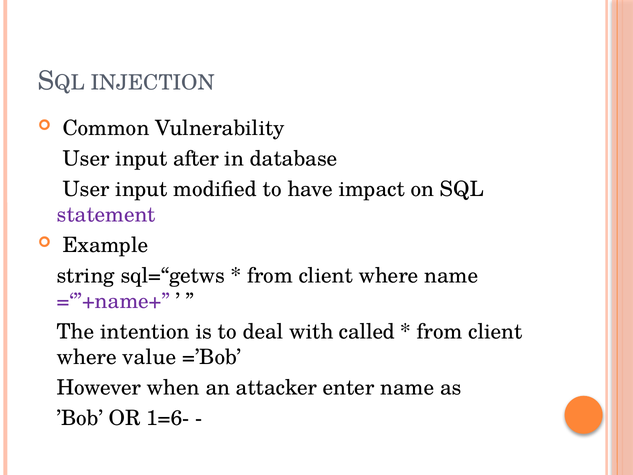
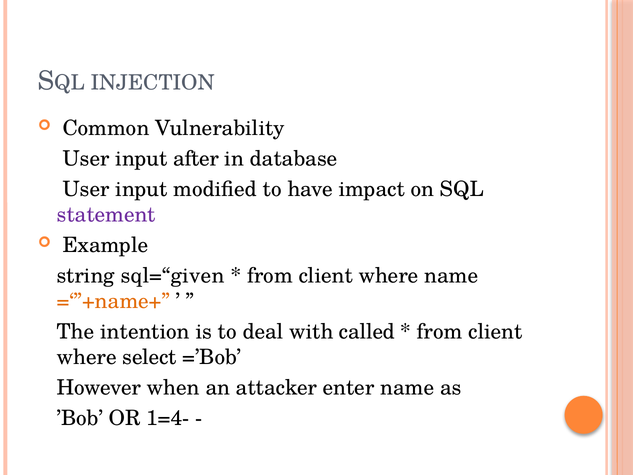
sql=“getws: sql=“getws -> sql=“given
=‘”+name+ colour: purple -> orange
value: value -> select
1=6-: 1=6- -> 1=4-
